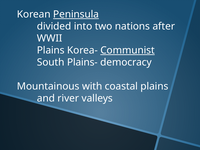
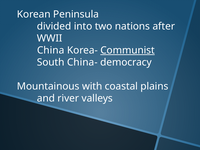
Peninsula underline: present -> none
Plains at (51, 50): Plains -> China
Plains-: Plains- -> China-
